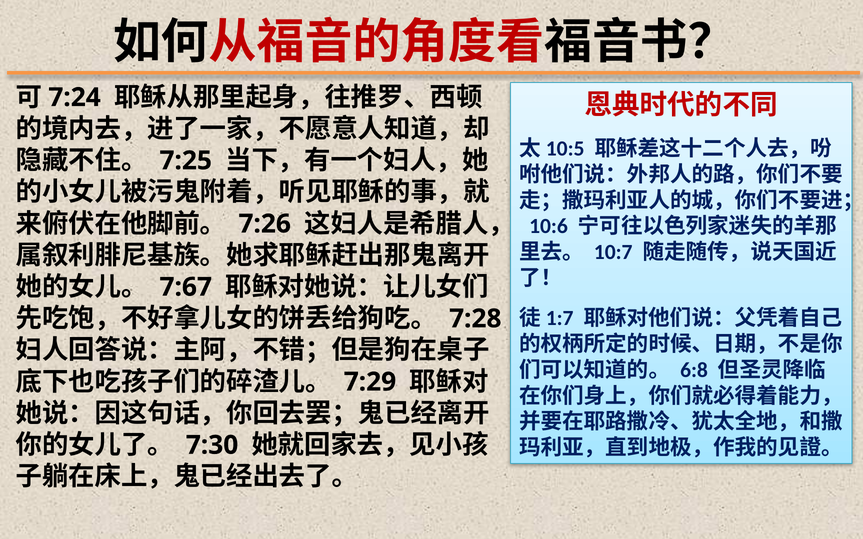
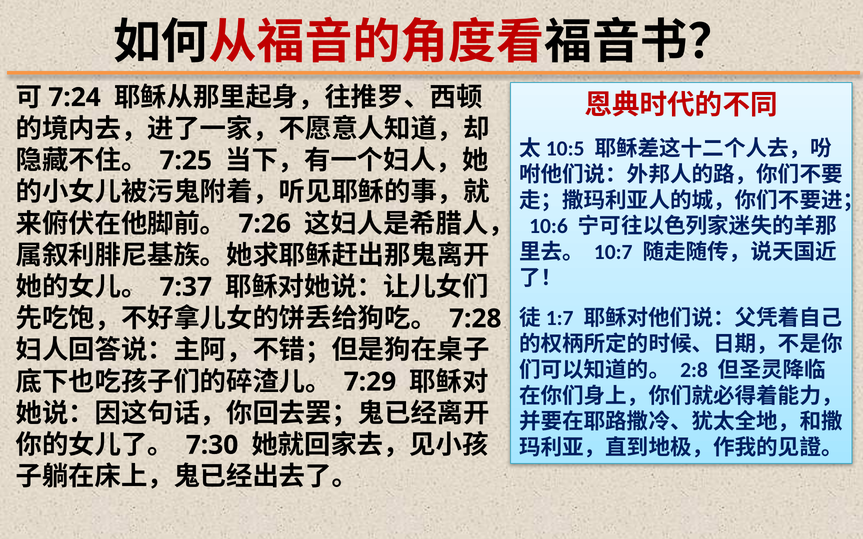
7:67: 7:67 -> 7:37
6:8: 6:8 -> 2:8
